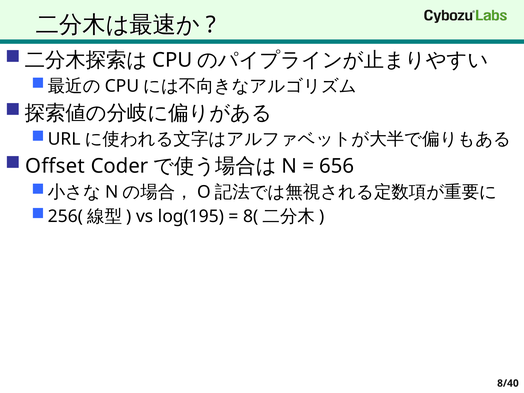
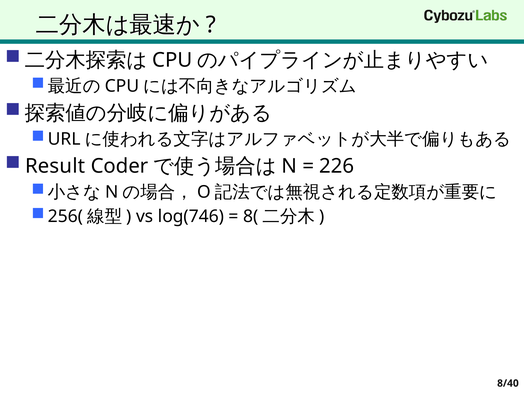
Offset: Offset -> Result
656: 656 -> 226
log(195: log(195 -> log(746
